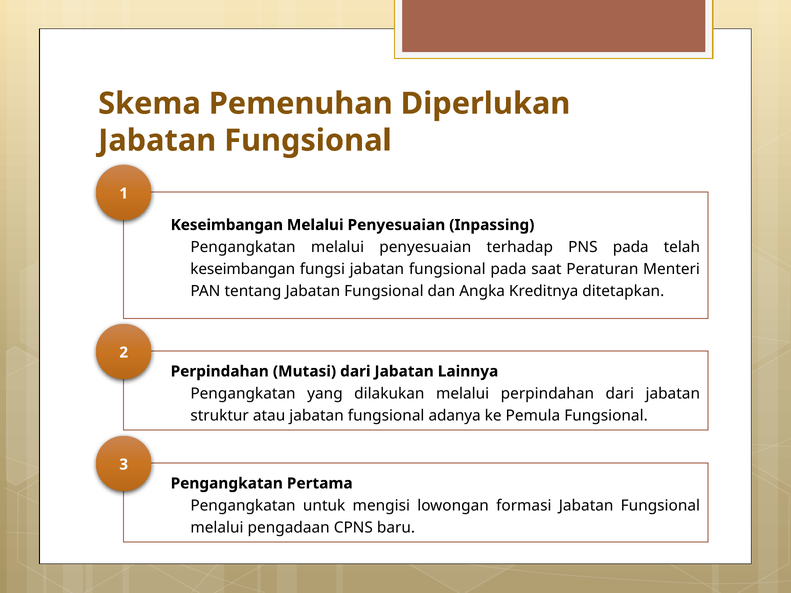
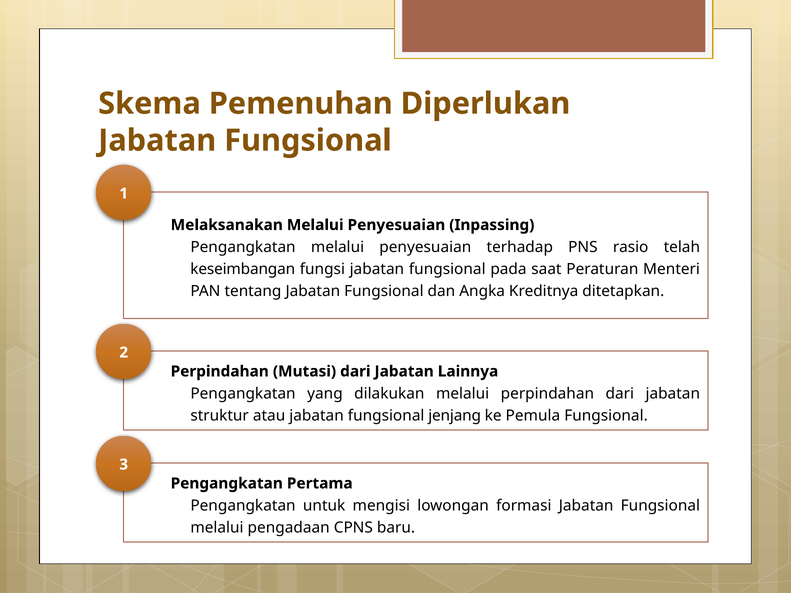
Keseimbangan at (227, 225): Keseimbangan -> Melaksanakan
PNS pada: pada -> rasio
adanya: adanya -> jenjang
